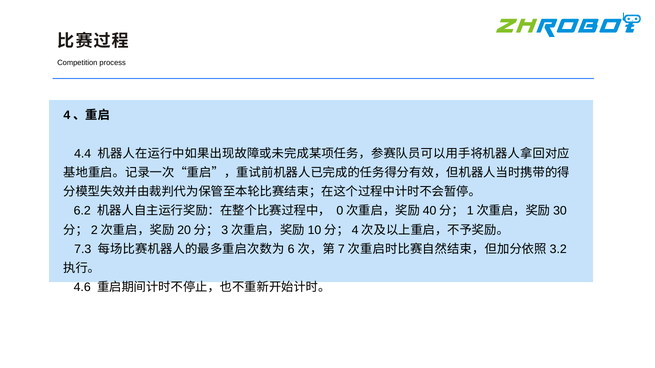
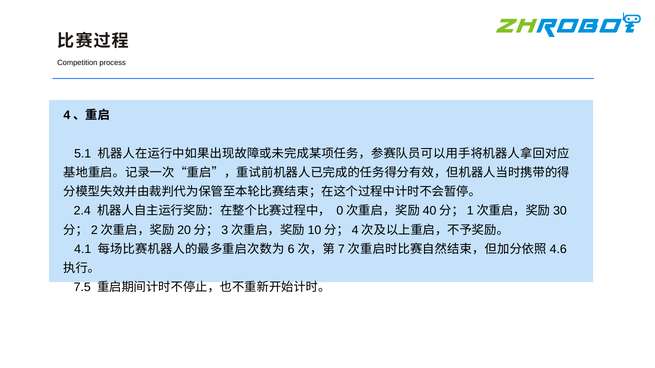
4.4: 4.4 -> 5.1
6.2: 6.2 -> 2.4
7.3: 7.3 -> 4.1
3.2: 3.2 -> 4.6
4.6: 4.6 -> 7.5
